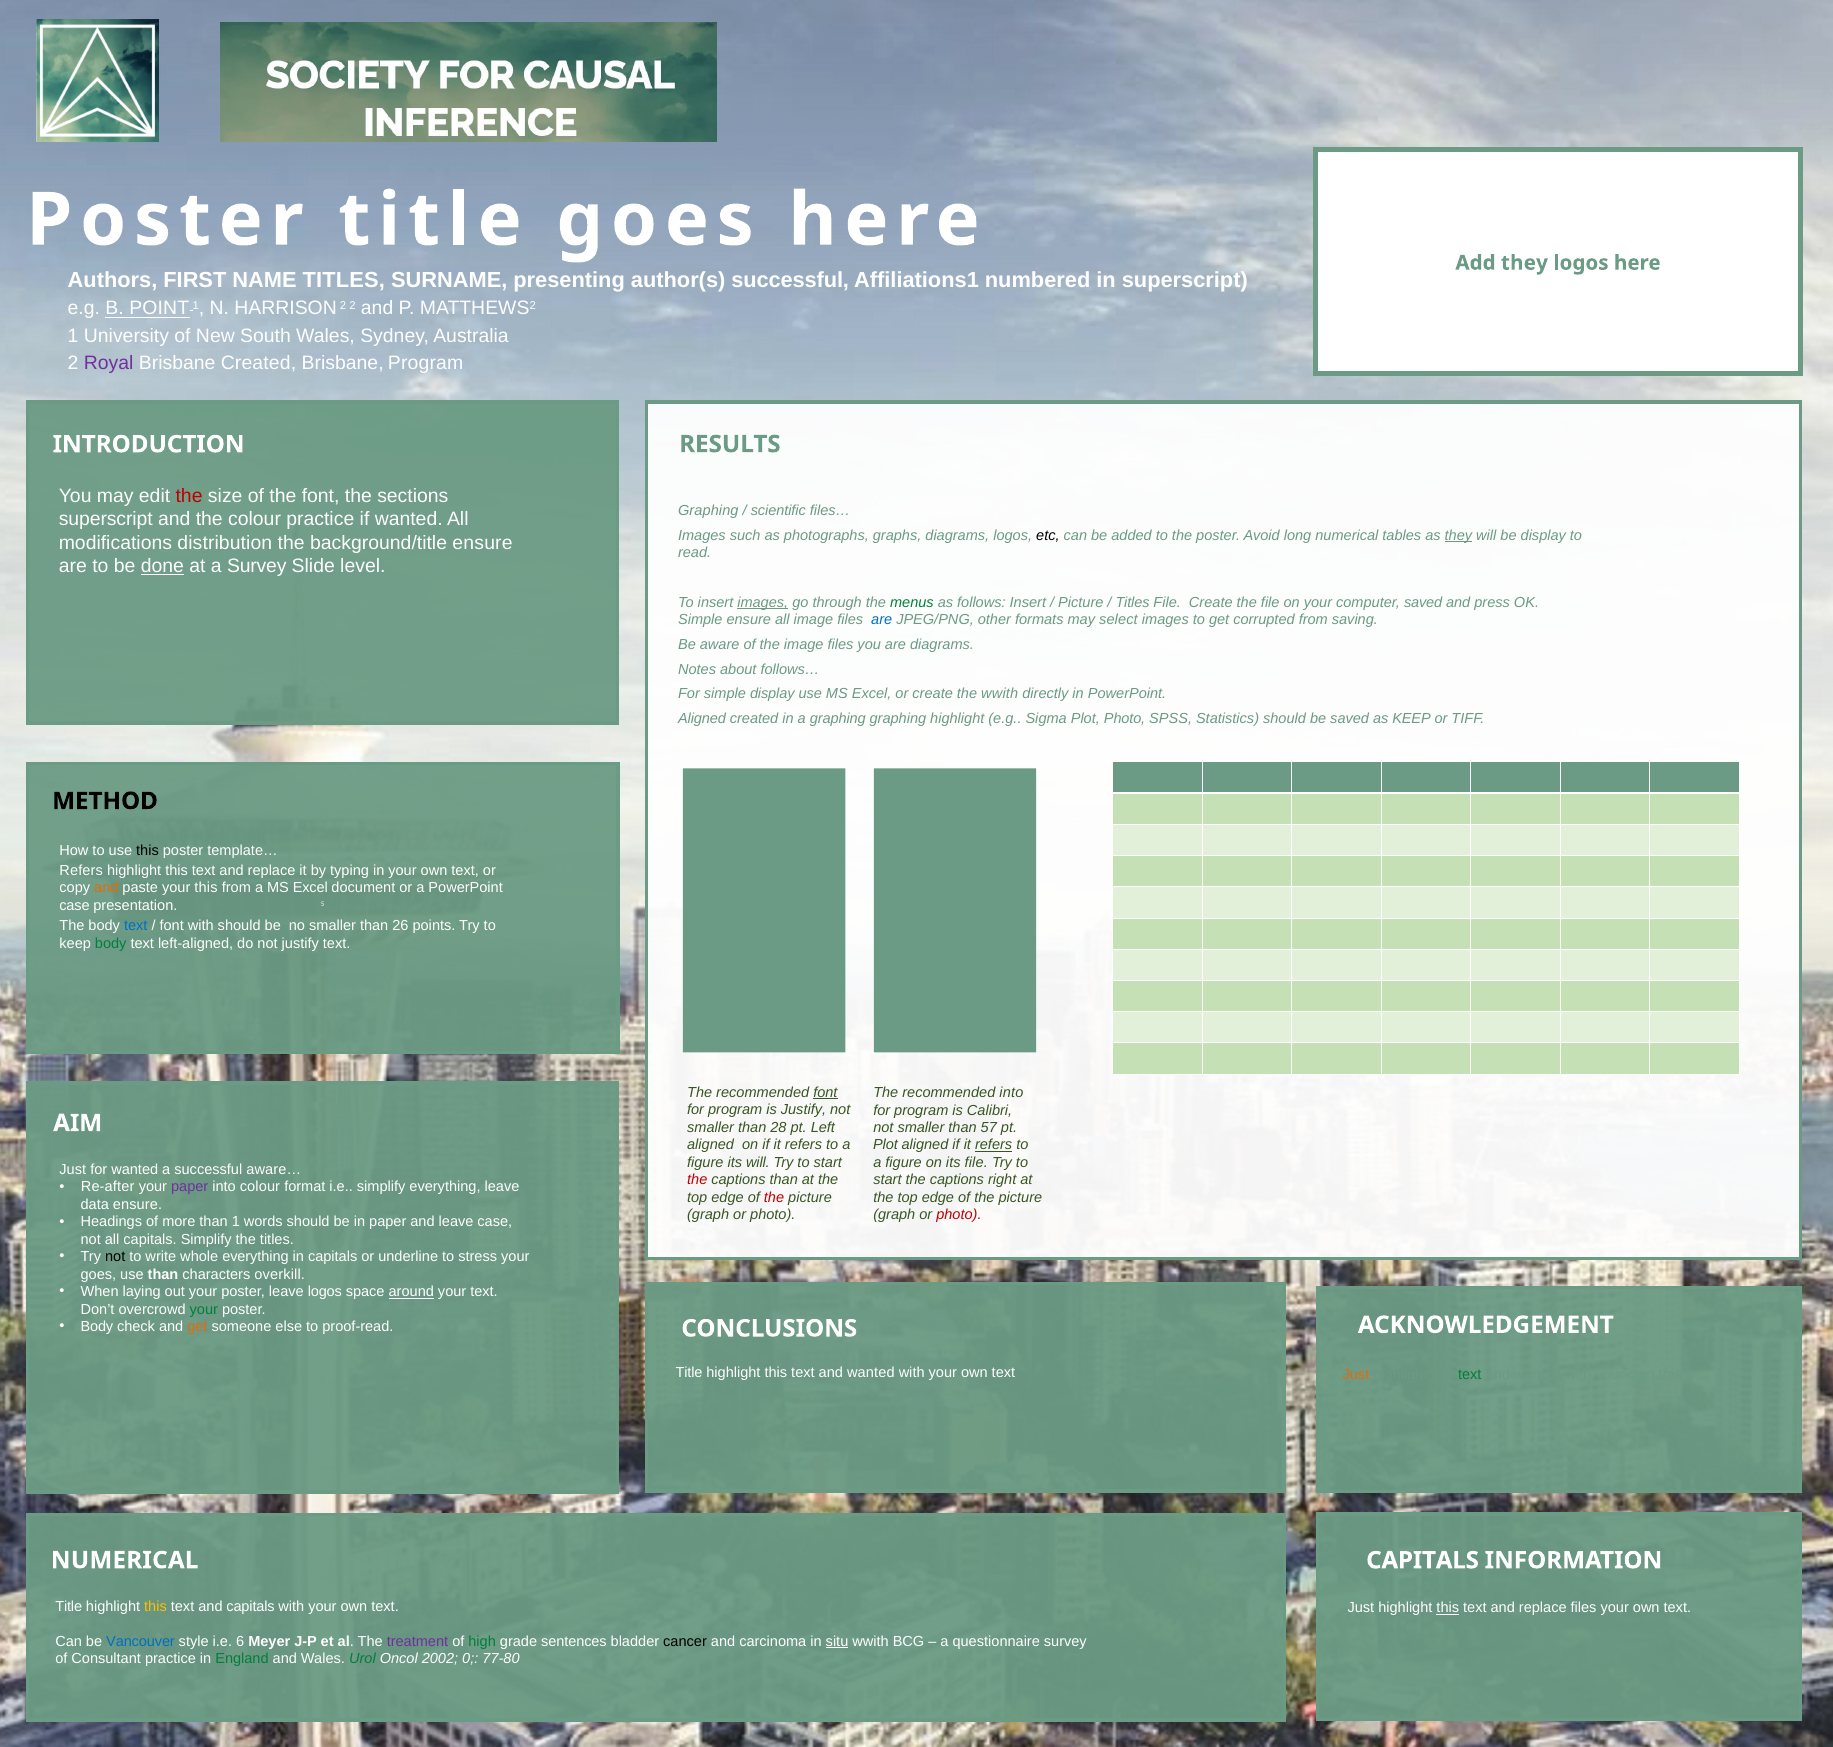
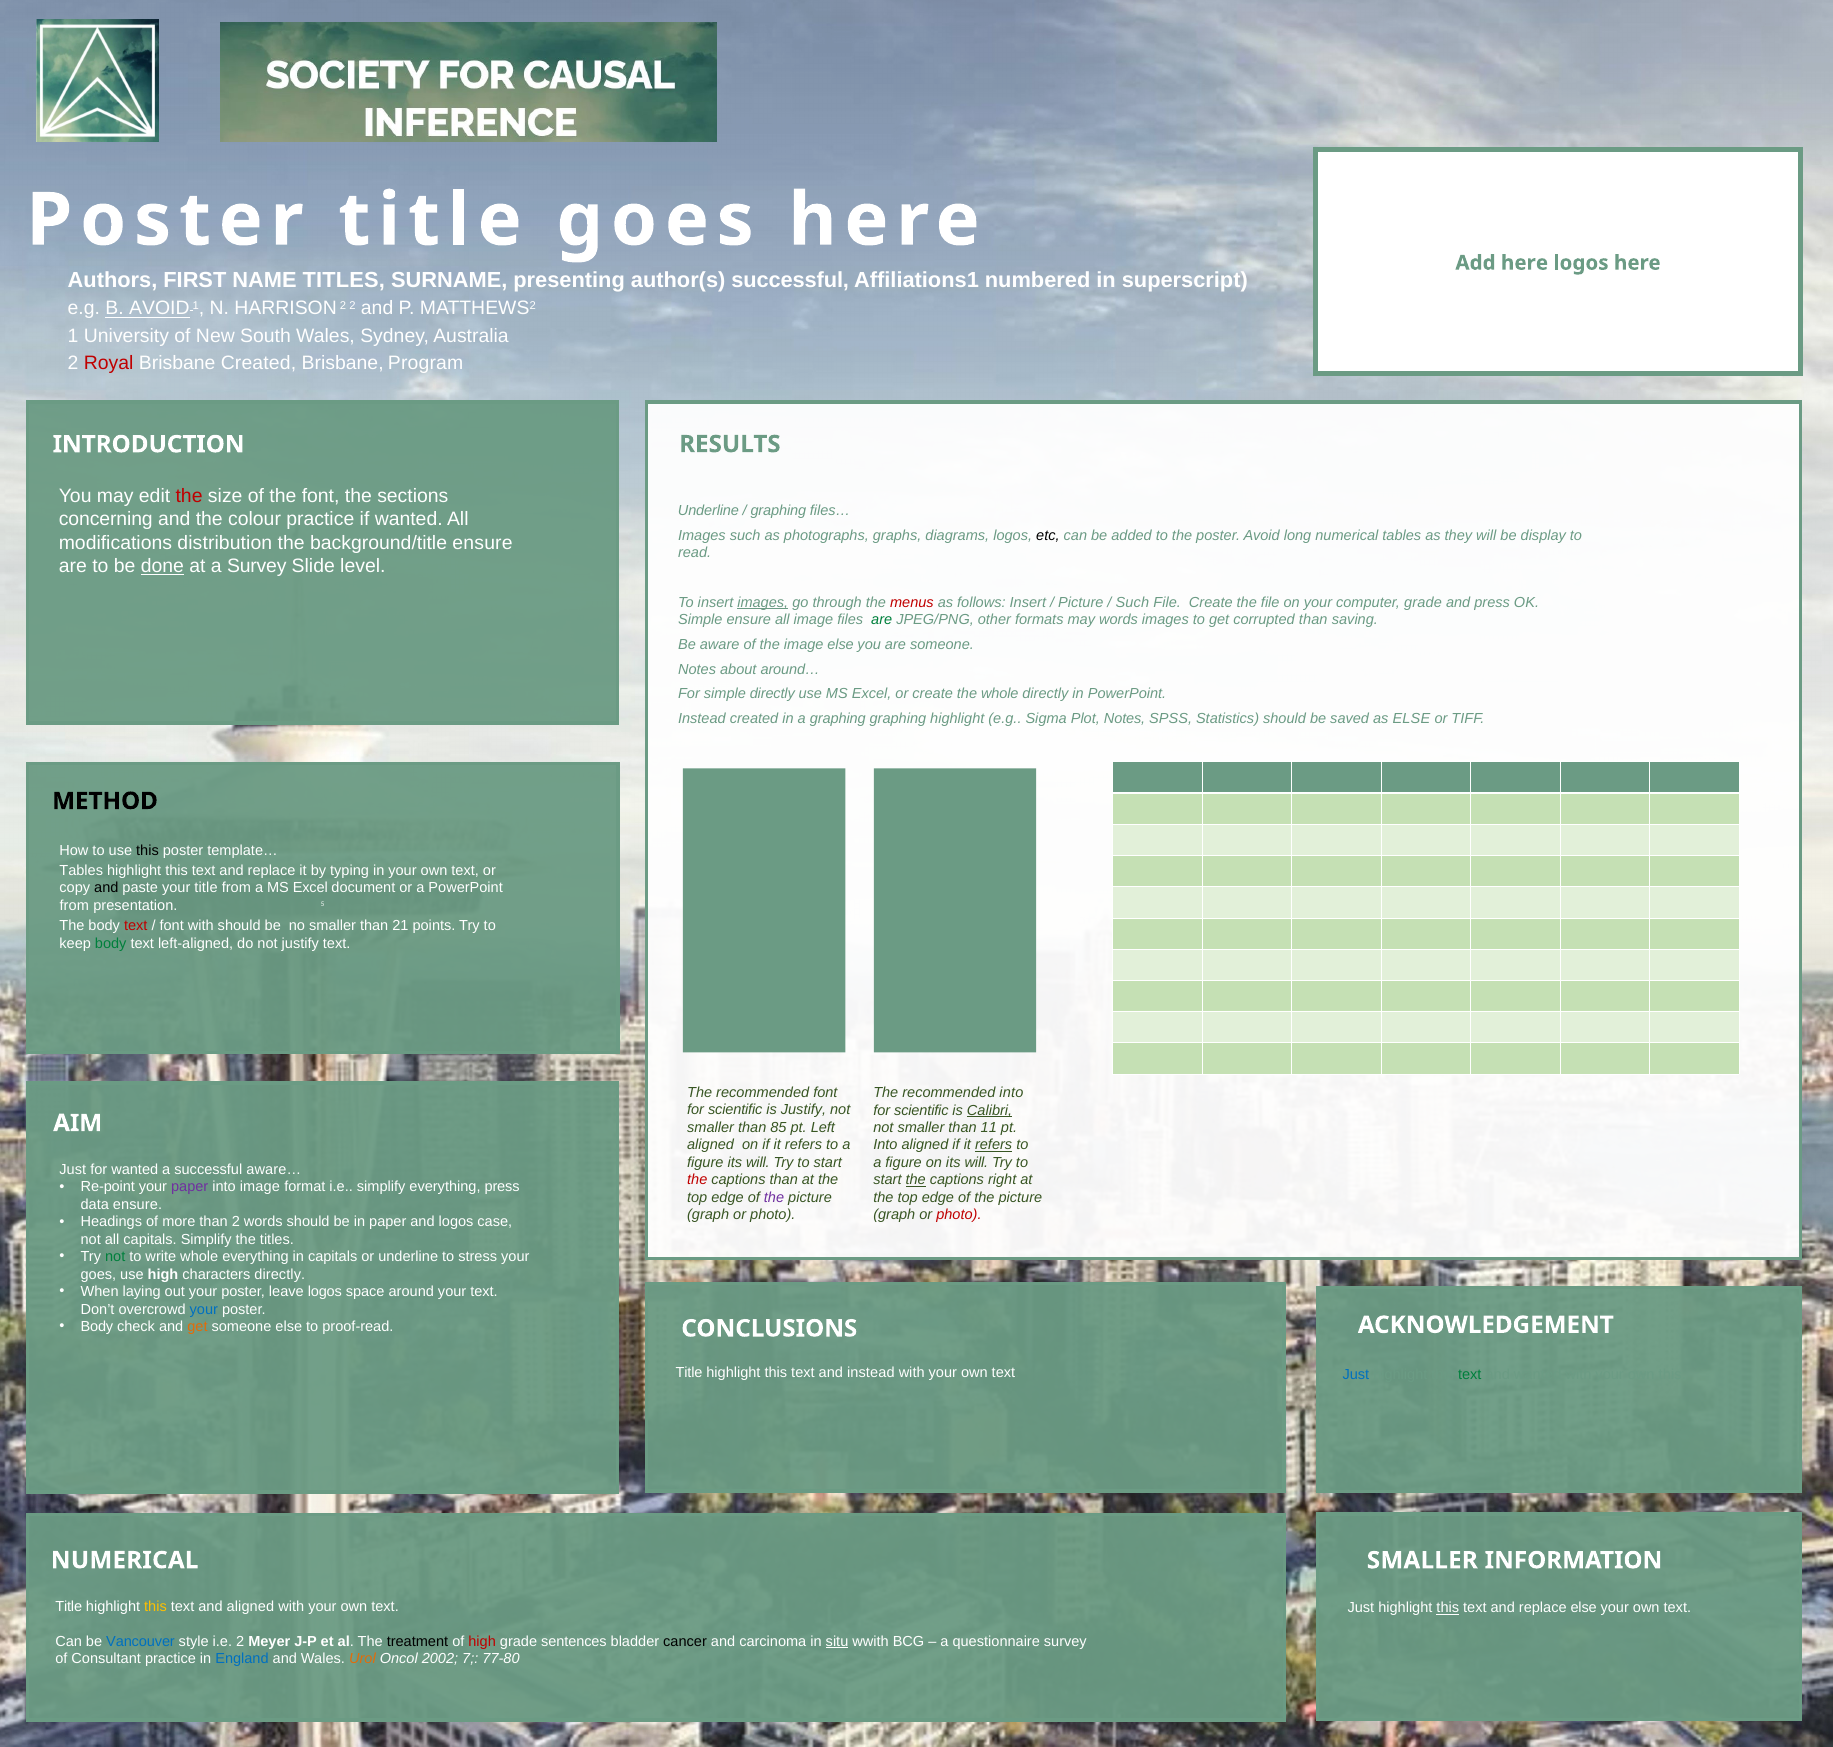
Add they: they -> here
B POINT: POINT -> AVOID
Royal colour: purple -> red
Graphing at (708, 511): Graphing -> Underline
scientific at (778, 511): scientific -> graphing
superscript at (106, 519): superscript -> concerning
they at (1458, 536) underline: present -> none
menus colour: green -> red
Titles at (1133, 602): Titles -> Such
computer saved: saved -> grade
are at (882, 620) colour: blue -> green
may select: select -> words
corrupted from: from -> than
the image files: files -> else
are diagrams: diagrams -> someone
follows…: follows… -> around…
simple display: display -> directly
the wwith: wwith -> whole
Aligned at (702, 719): Aligned -> Instead
Plot Photo: Photo -> Notes
as KEEP: KEEP -> ELSE
Refers at (81, 871): Refers -> Tables
and at (106, 888) colour: orange -> black
your this: this -> title
case at (74, 906): case -> from
text at (136, 926) colour: blue -> red
26: 26 -> 21
font at (825, 1093) underline: present -> none
program at (735, 1110): program -> scientific
program at (921, 1110): program -> scientific
Calibri underline: none -> present
28: 28 -> 85
57: 57 -> 11
Plot at (885, 1145): Plot -> Into
on its file: file -> will
the at (916, 1180) underline: none -> present
Re-after: Re-after -> Re-point
into colour: colour -> image
everything leave: leave -> press
the at (774, 1197) colour: red -> purple
than 1: 1 -> 2
and leave: leave -> logos
not at (115, 1257) colour: black -> green
use than: than -> high
characters overkill: overkill -> directly
around underline: present -> none
your at (204, 1309) colour: green -> blue
wanted at (871, 1373): wanted -> instead
Just at (1356, 1375) colour: orange -> blue
CAPITALS at (1423, 1560): CAPITALS -> SMALLER
and capitals: capitals -> aligned
replace files: files -> else
i.e 6: 6 -> 2
treatment colour: purple -> black
high at (482, 1641) colour: green -> red
England colour: green -> blue
Urol colour: green -> orange
0: 0 -> 7
